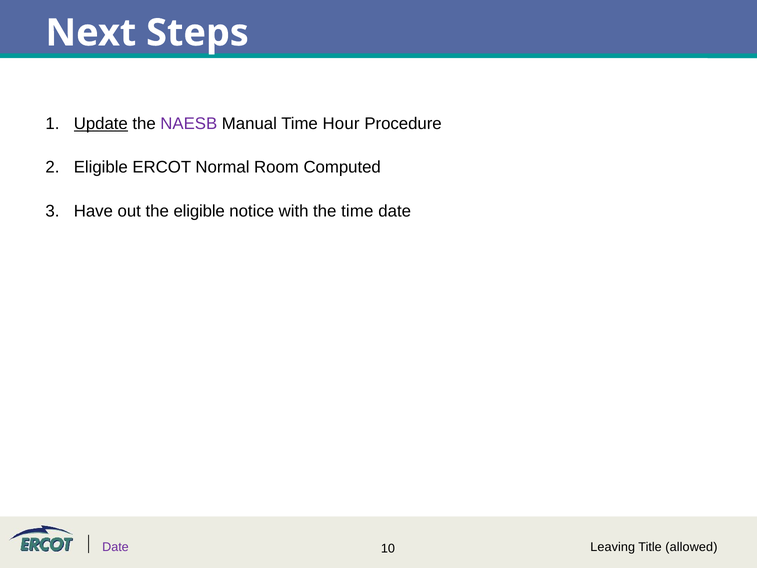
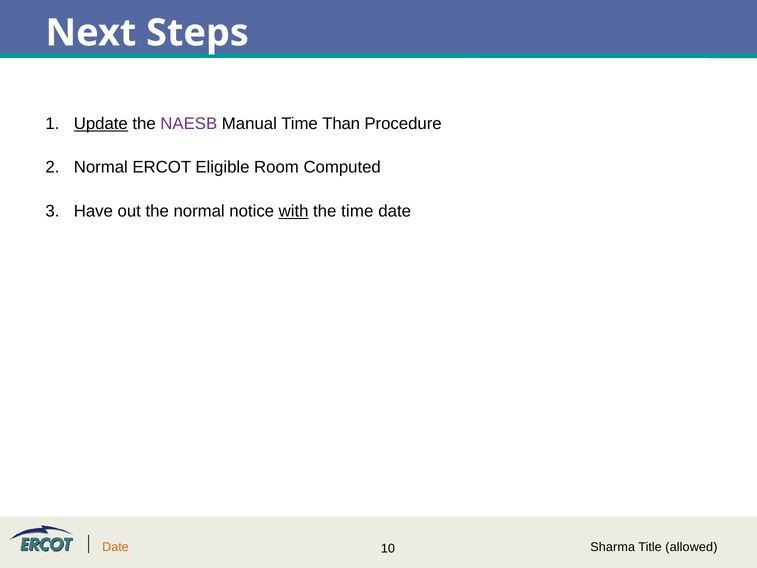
Hour: Hour -> Than
Eligible at (101, 167): Eligible -> Normal
Normal: Normal -> Eligible
the eligible: eligible -> normal
with underline: none -> present
Date at (115, 547) colour: purple -> orange
Leaving: Leaving -> Sharma
